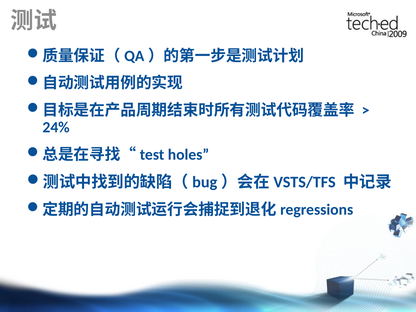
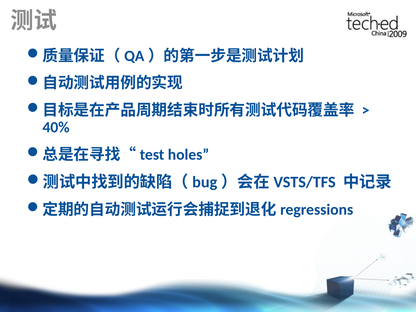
24%: 24% -> 40%
